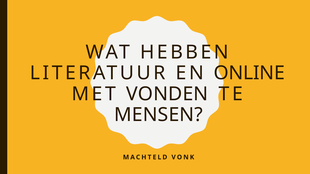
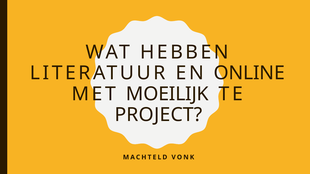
VONDEN: VONDEN -> MOEILIJK
MENSEN: MENSEN -> PROJECT
